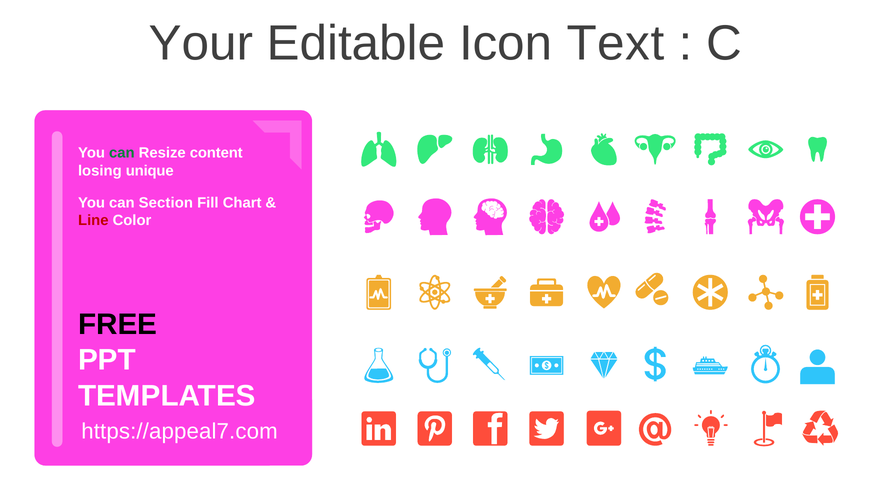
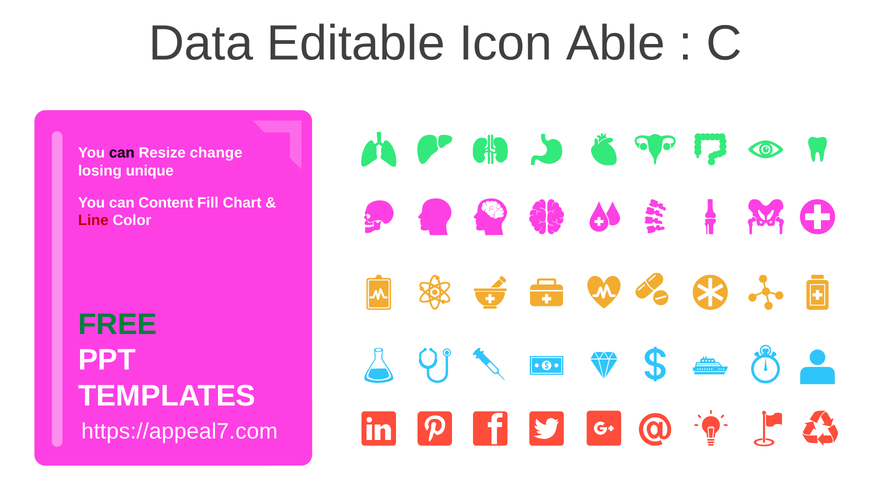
Your: Your -> Data
Text: Text -> Able
can at (122, 153) colour: green -> black
content: content -> change
Section: Section -> Content
FREE colour: black -> green
